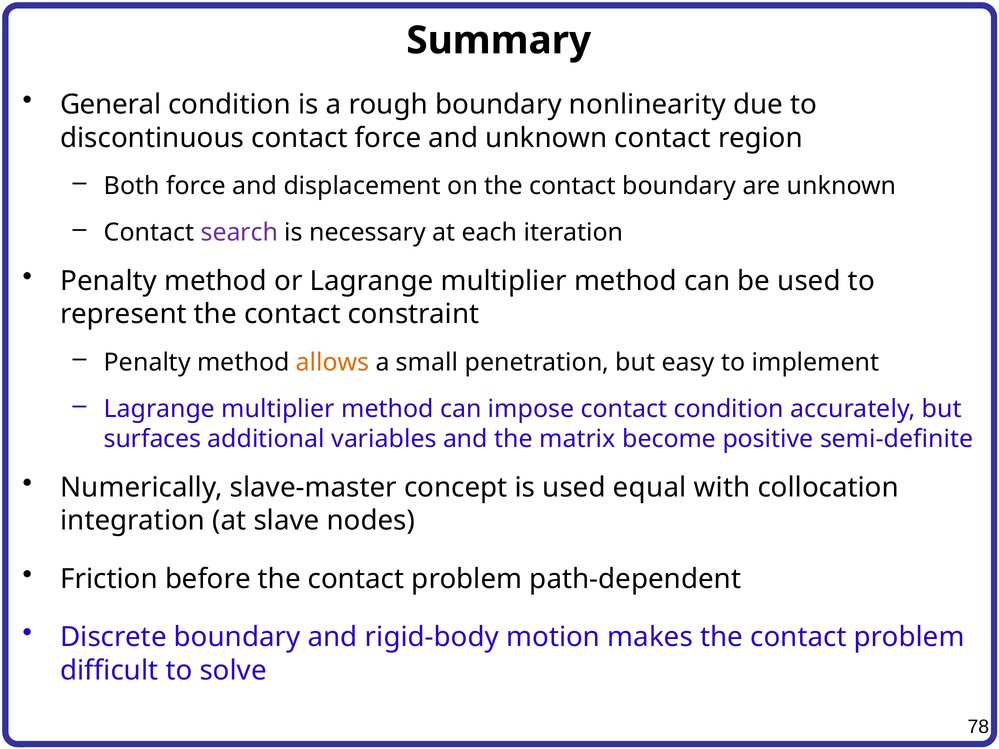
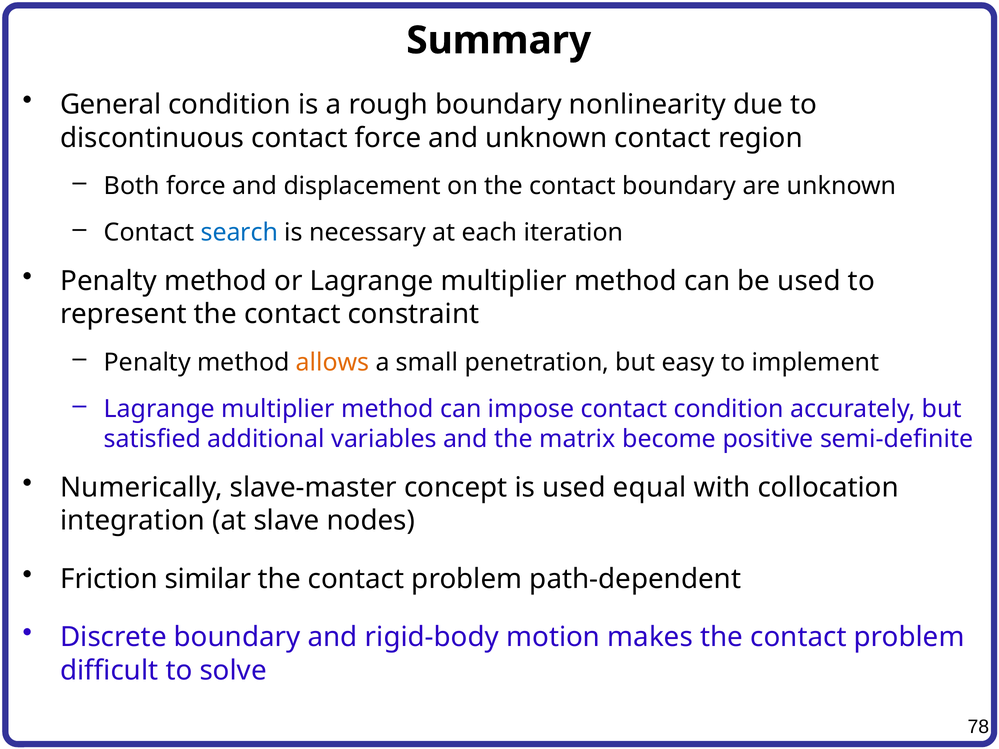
search colour: purple -> blue
surfaces: surfaces -> satisfied
before: before -> similar
